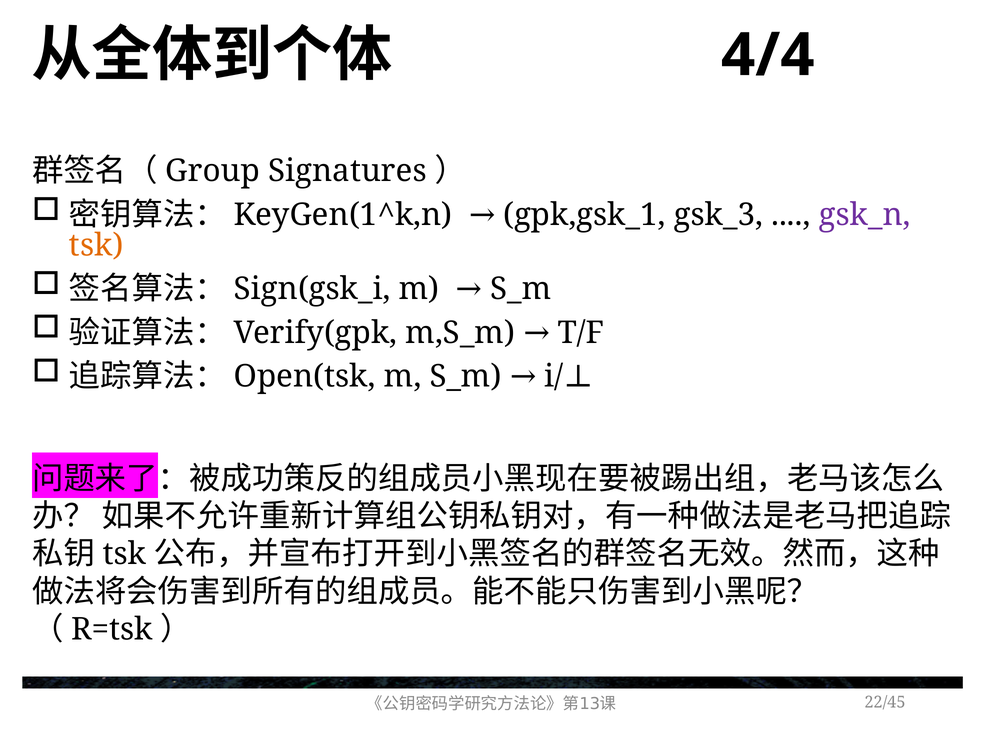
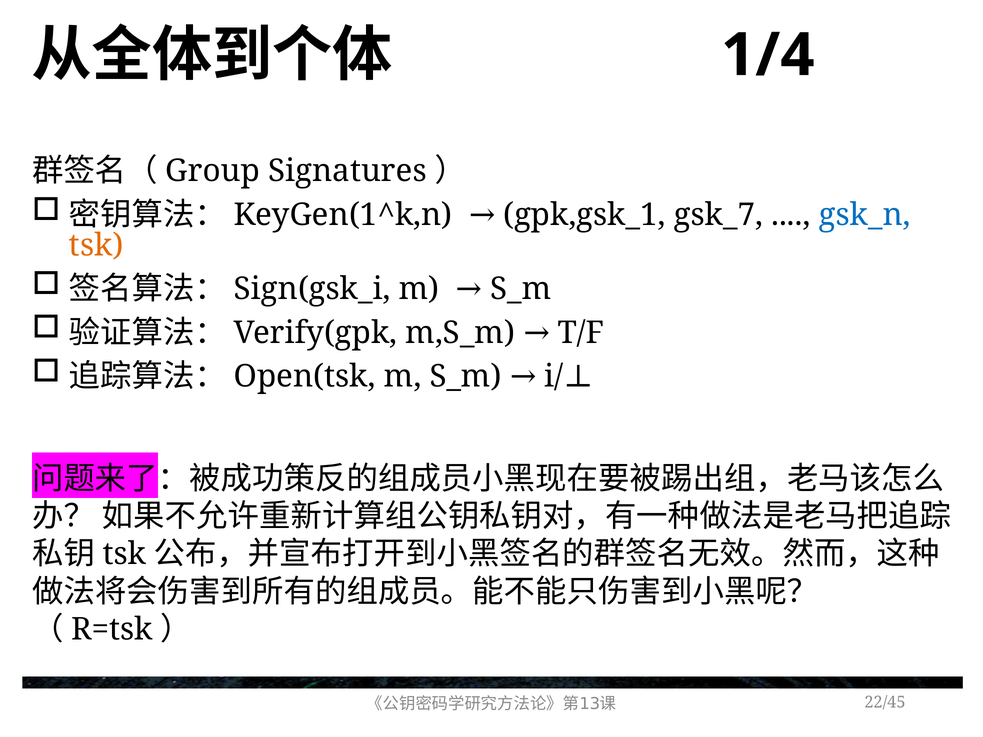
4/4: 4/4 -> 1/4
gsk_3: gsk_3 -> gsk_7
gsk_n colour: purple -> blue
